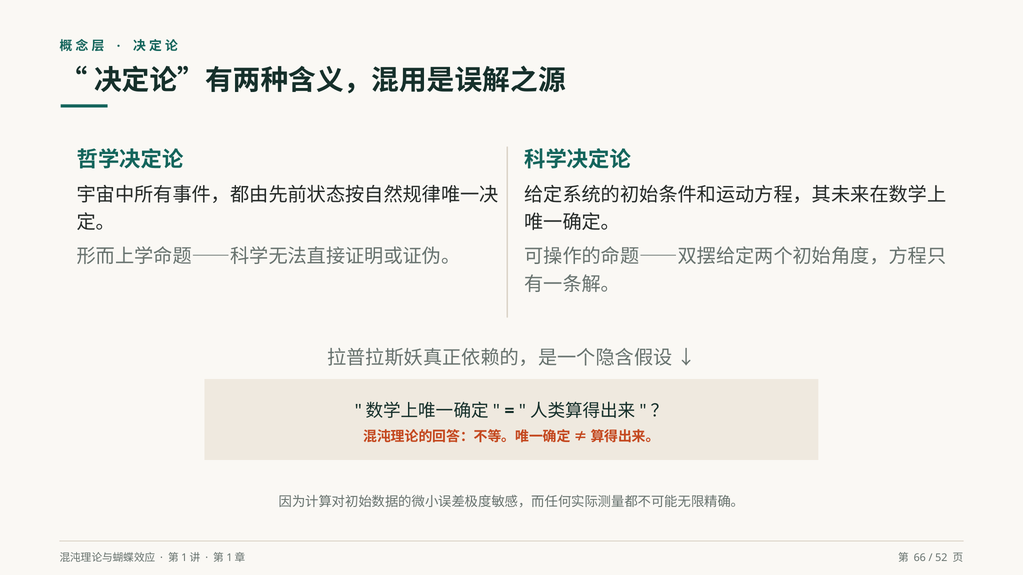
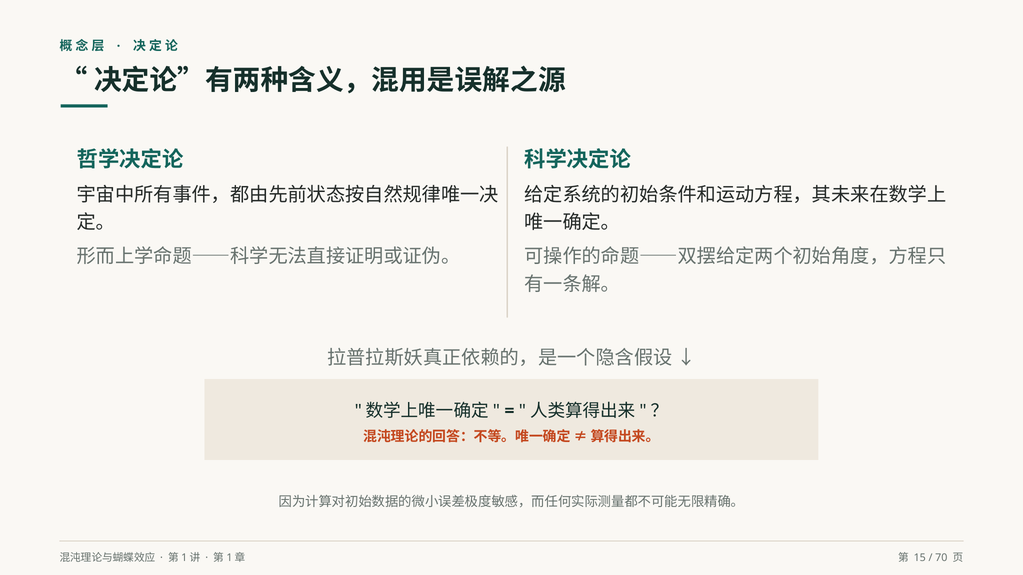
66: 66 -> 15
52: 52 -> 70
